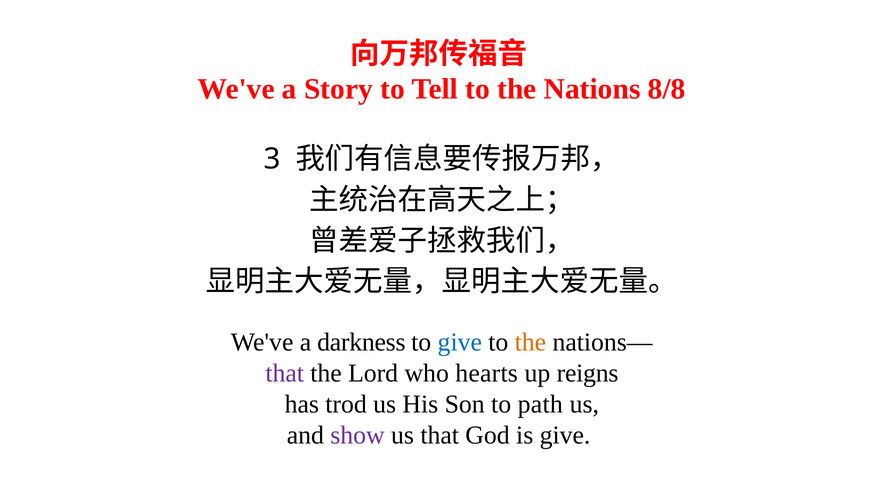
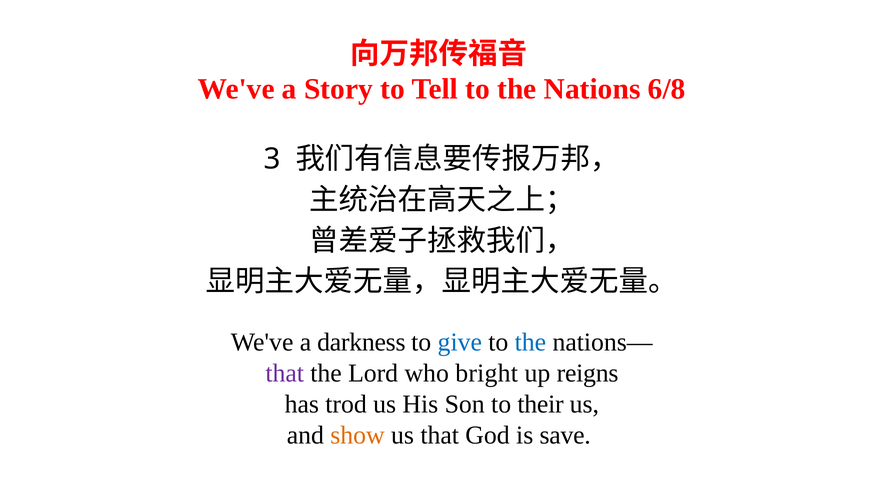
8/8: 8/8 -> 6/8
the at (530, 342) colour: orange -> blue
hearts: hearts -> bright
path: path -> their
show colour: purple -> orange
is give: give -> save
